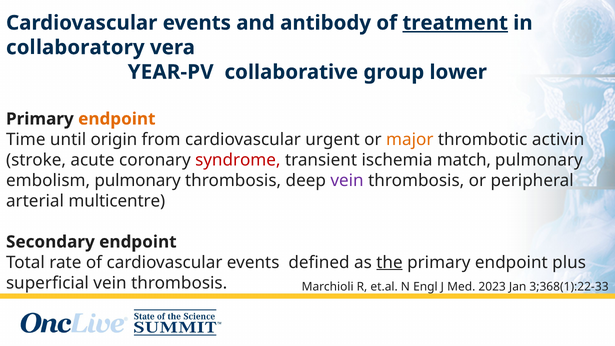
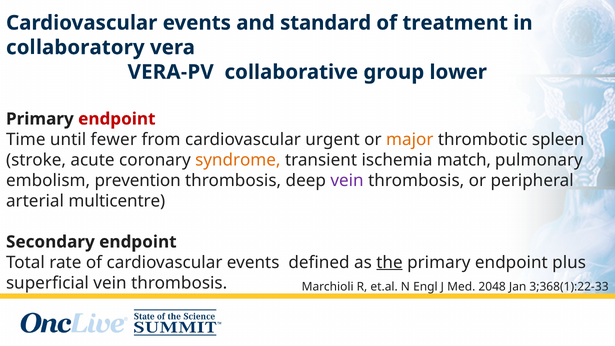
antibody: antibody -> standard
treatment underline: present -> none
YEAR-PV: YEAR-PV -> VERA-PV
endpoint at (117, 119) colour: orange -> red
origin: origin -> fewer
activin: activin -> spleen
syndrome colour: red -> orange
embolism pulmonary: pulmonary -> prevention
2023: 2023 -> 2048
